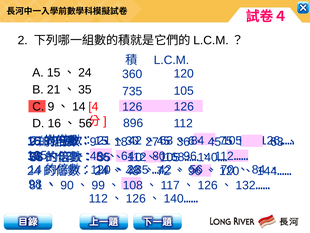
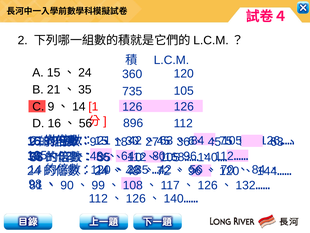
4: 4 -> 1
